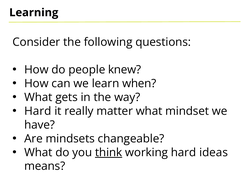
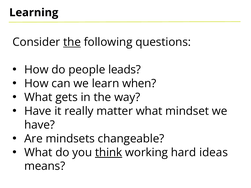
the at (72, 42) underline: none -> present
knew: knew -> leads
Hard at (38, 111): Hard -> Have
